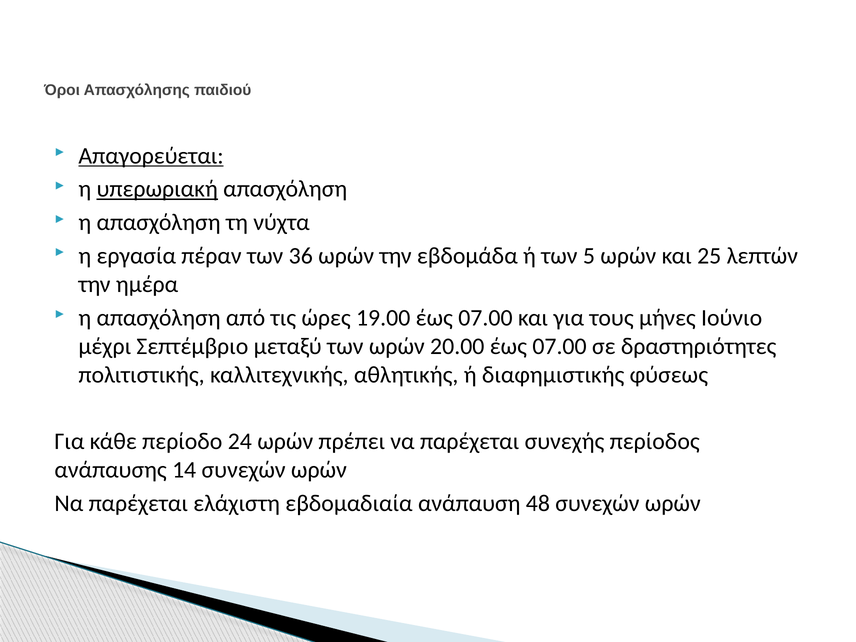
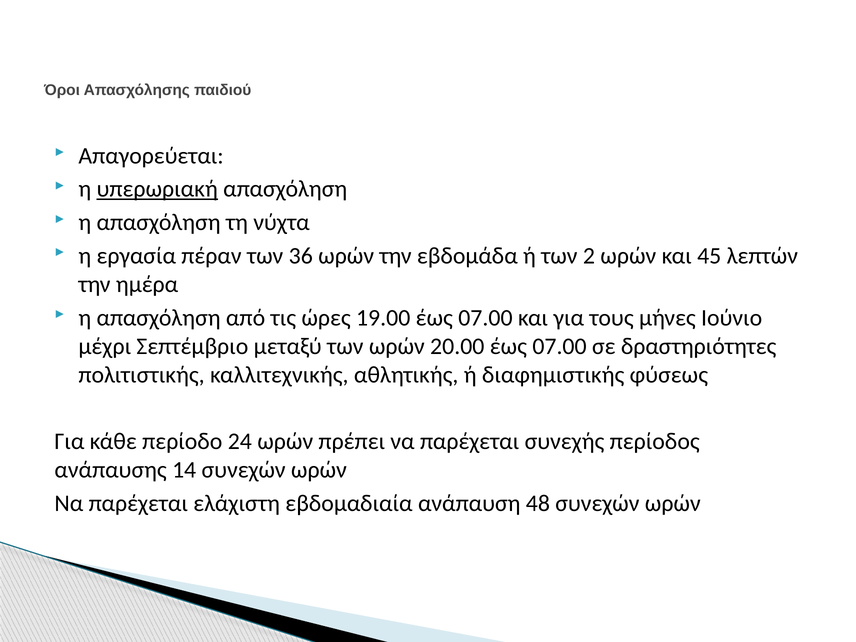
Απαγορεύεται underline: present -> none
5: 5 -> 2
25: 25 -> 45
